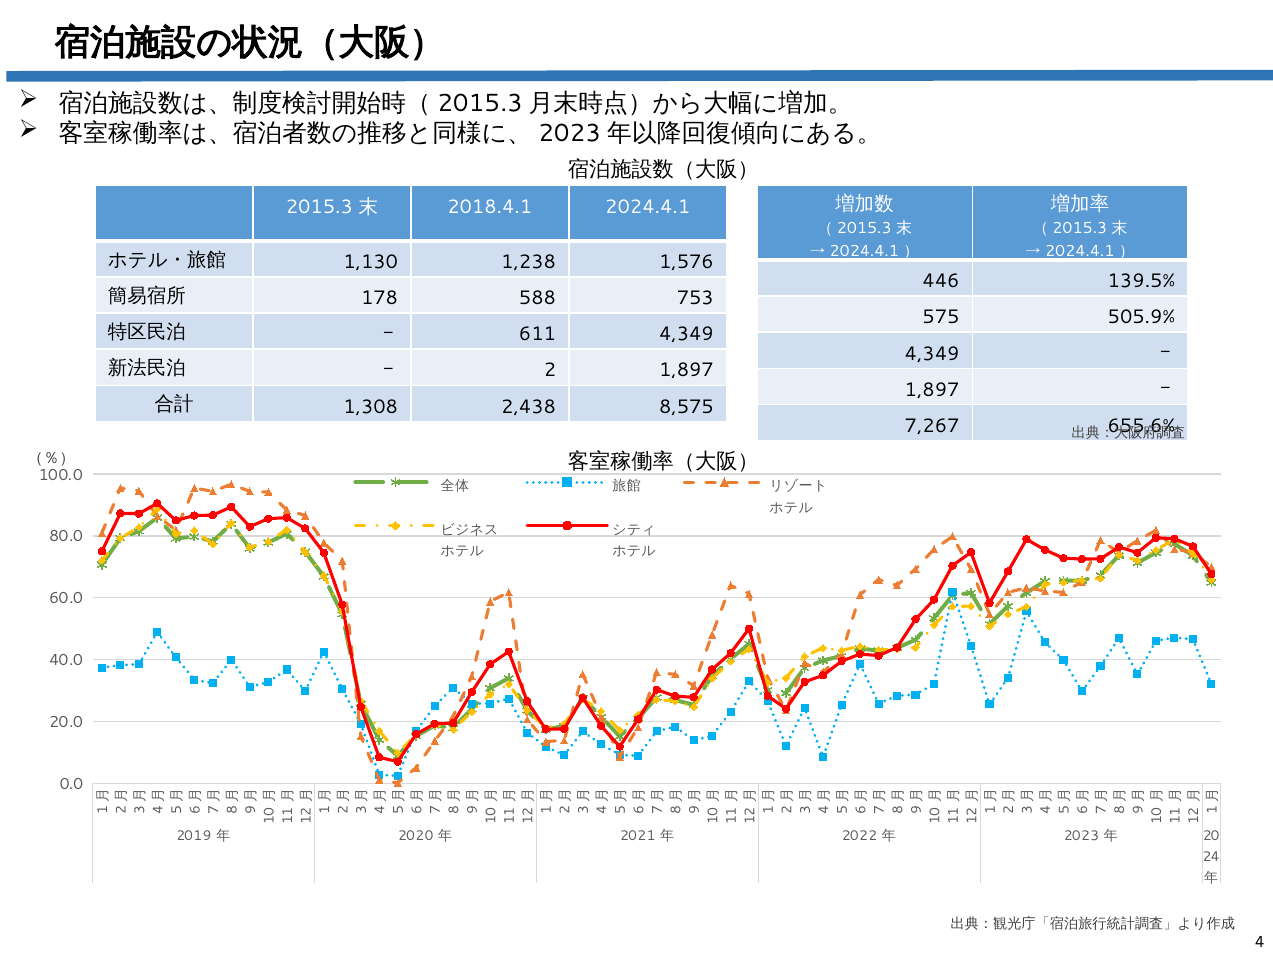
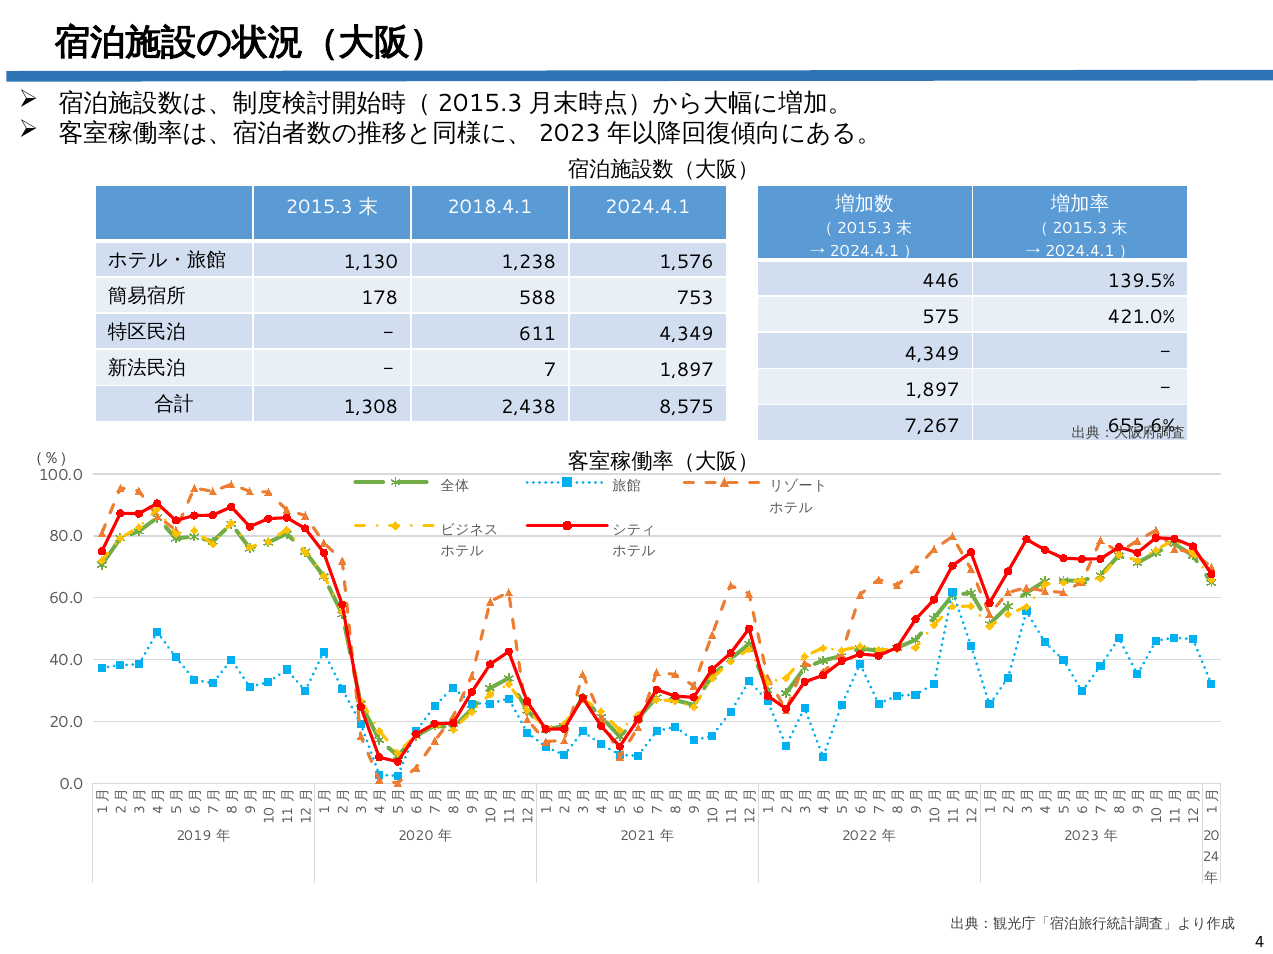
505.9%: 505.9% -> 421.0%
2 at (550, 371): 2 -> 7
